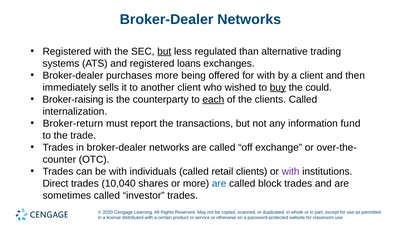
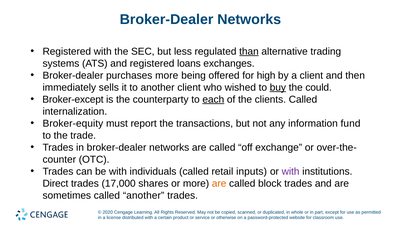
but at (164, 52) underline: present -> none
than underline: none -> present
for with: with -> high
Broker-raising: Broker-raising -> Broker-except
Broker-return: Broker-return -> Broker-equity
retail clients: clients -> inputs
10,040: 10,040 -> 17,000
are at (219, 184) colour: blue -> orange
called investor: investor -> another
